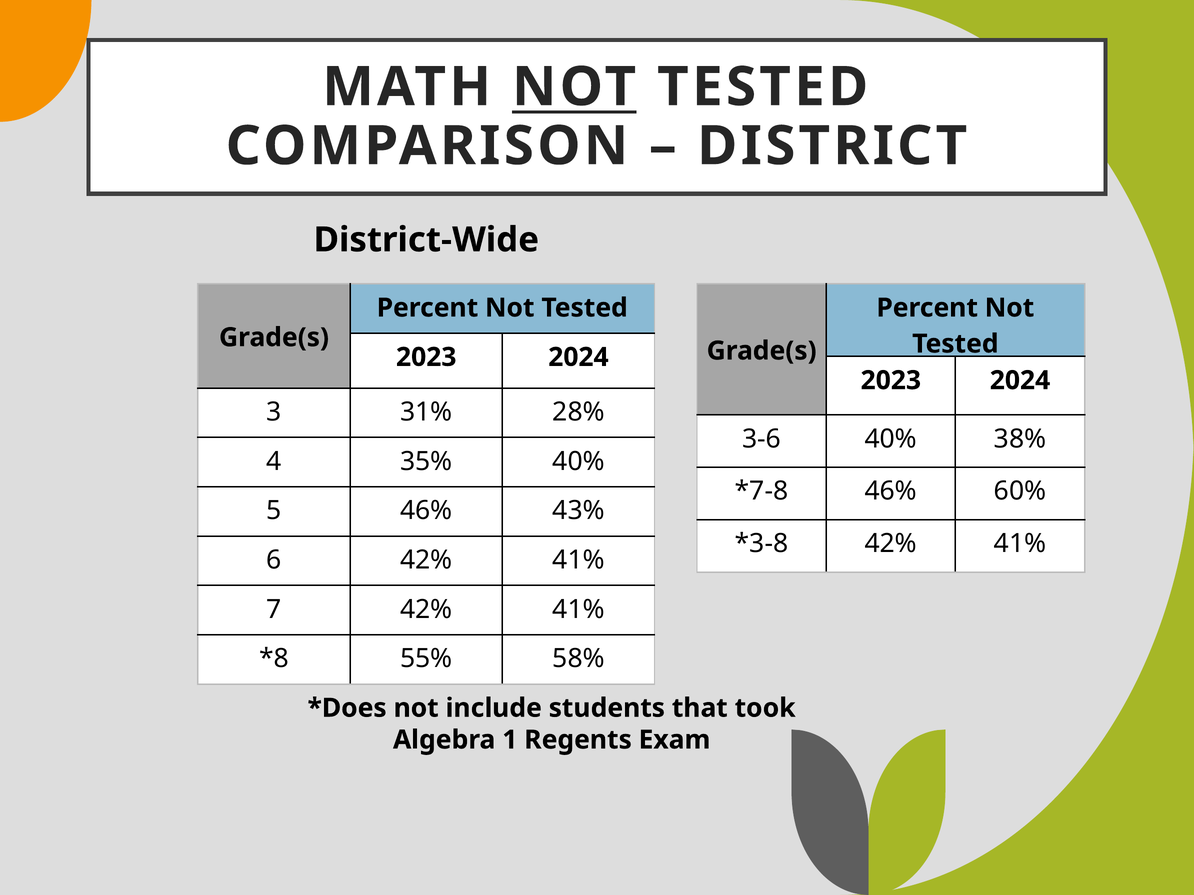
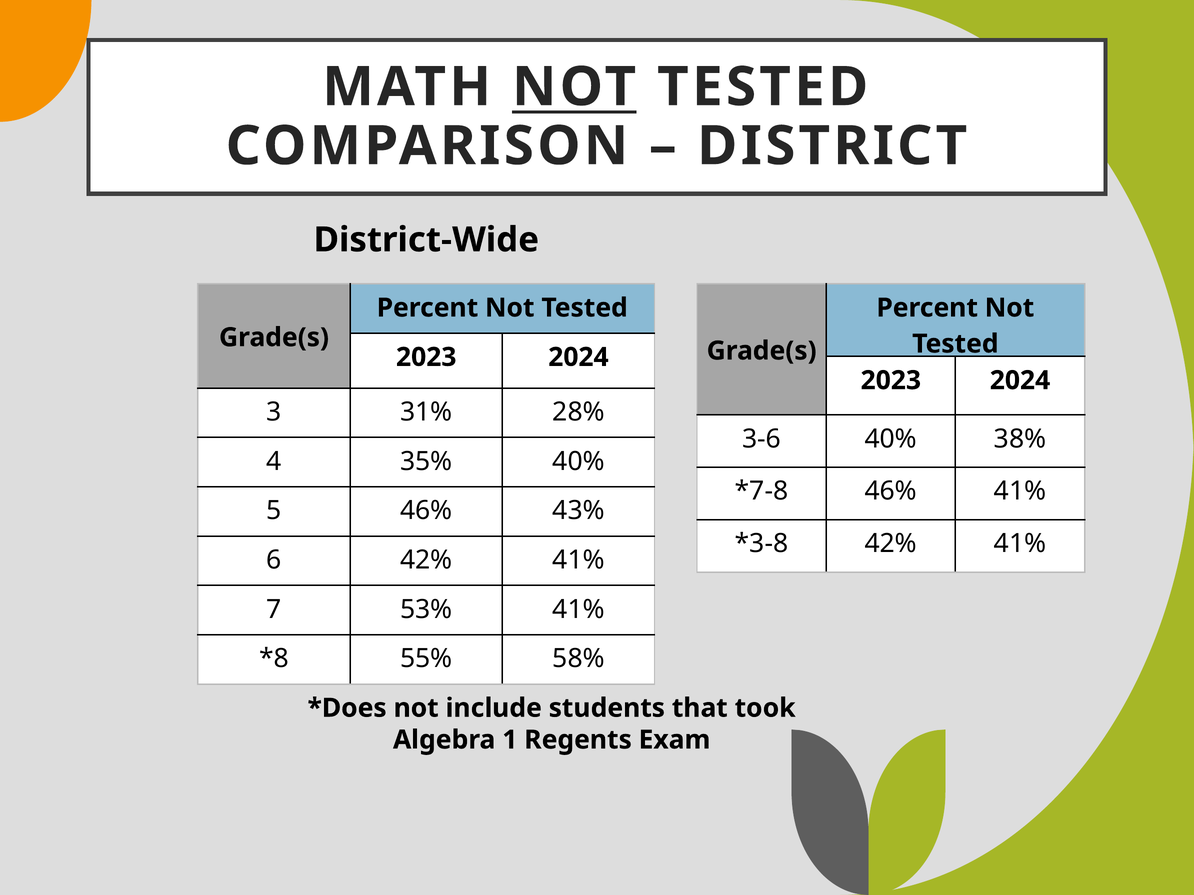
46% 60%: 60% -> 41%
7 42%: 42% -> 53%
